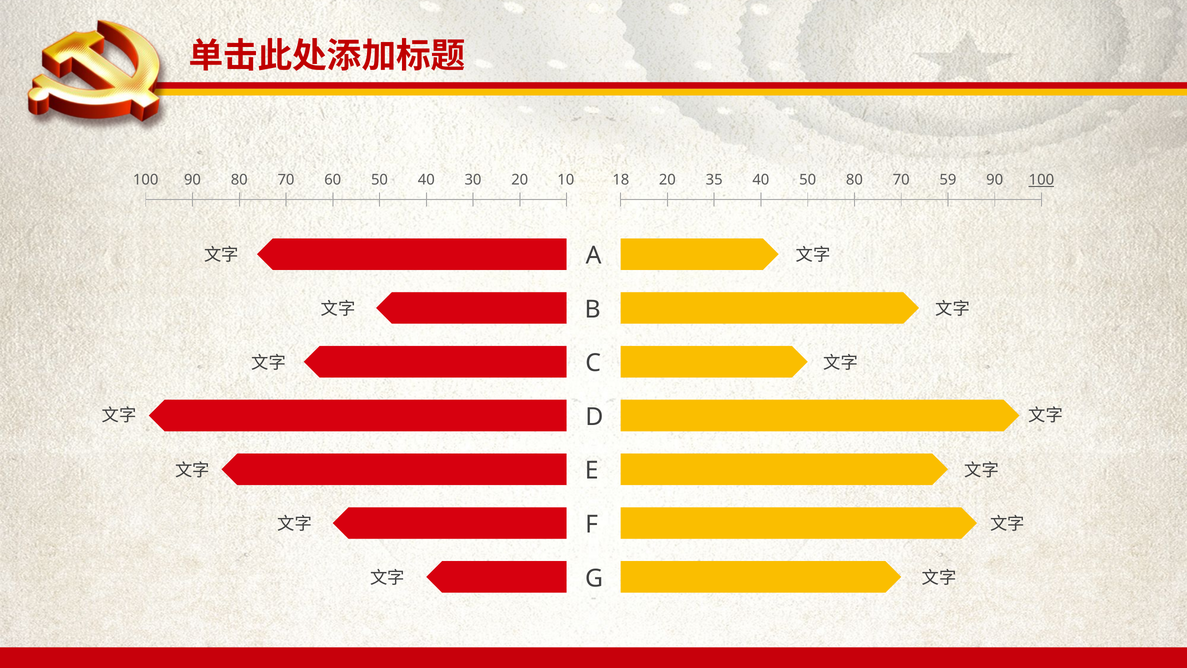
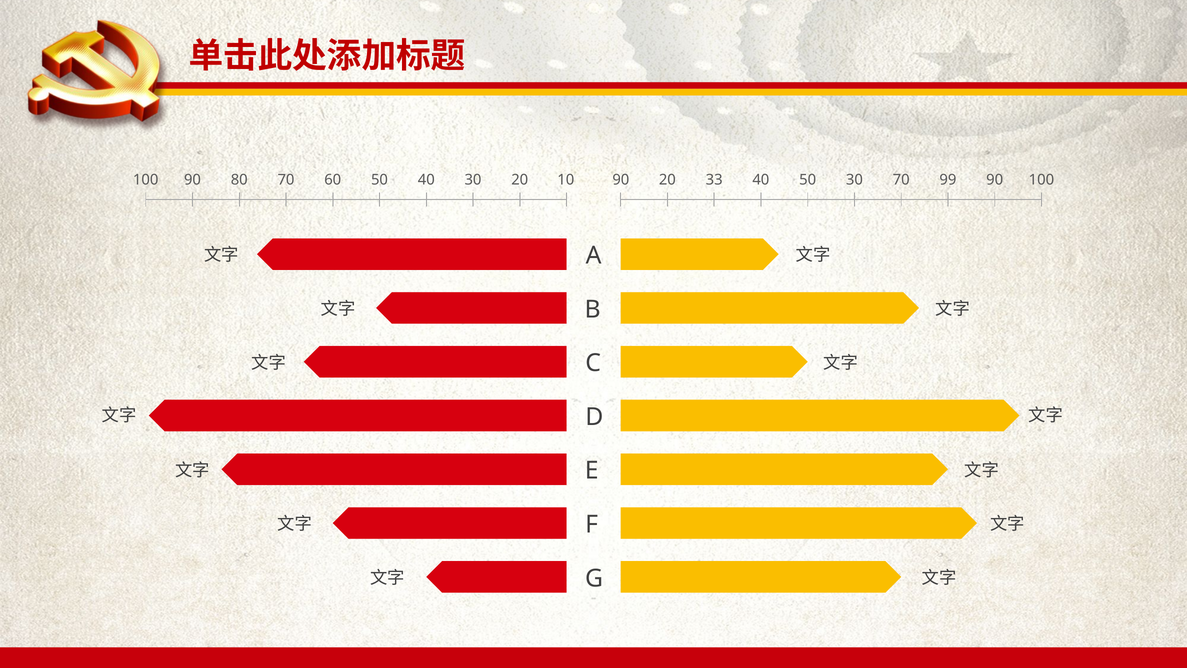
100 18: 18 -> 90
35: 35 -> 33
50 80: 80 -> 30
59: 59 -> 99
100 at (1041, 180) underline: present -> none
